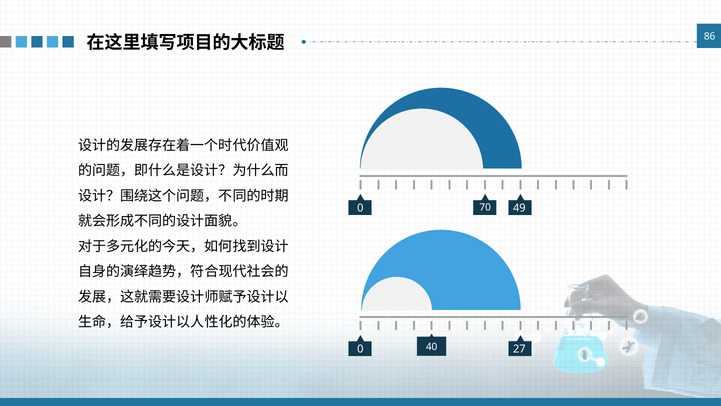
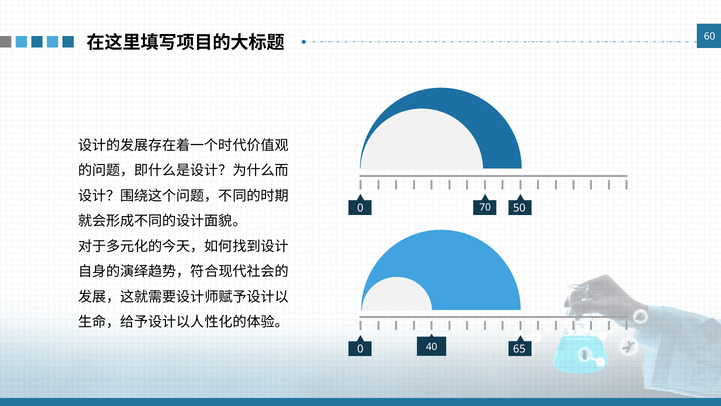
86: 86 -> 60
49: 49 -> 50
27: 27 -> 65
